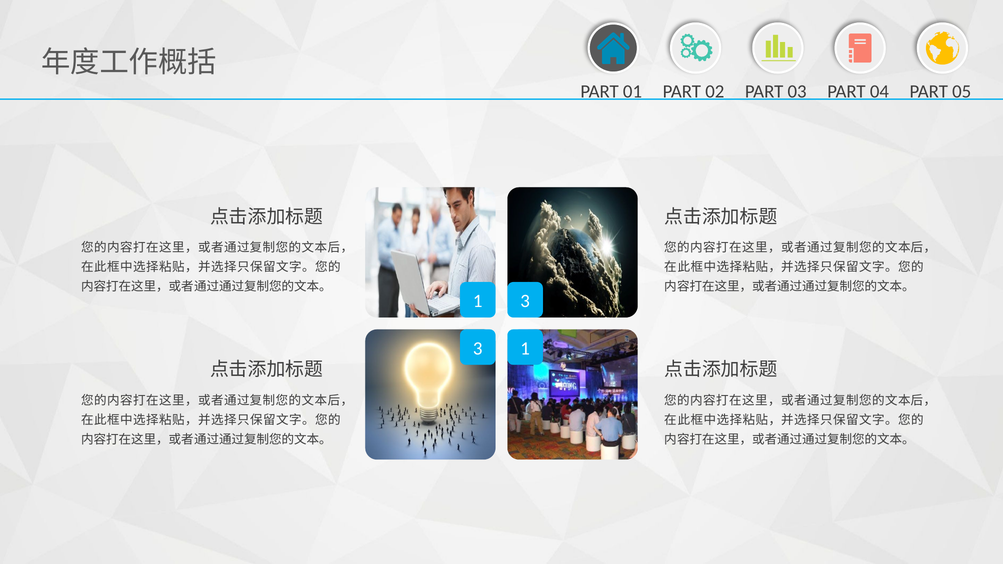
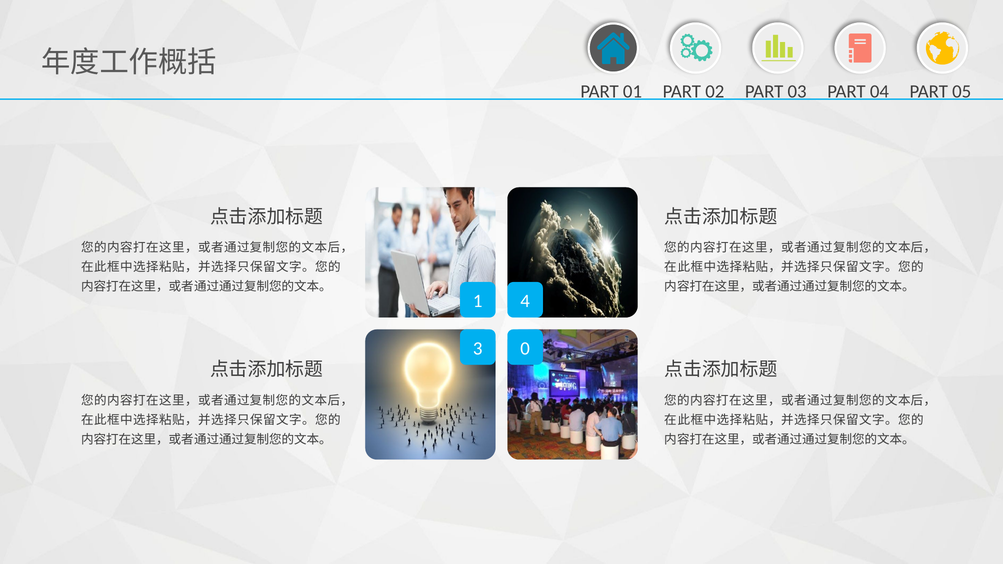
1 3: 3 -> 4
3 1: 1 -> 0
